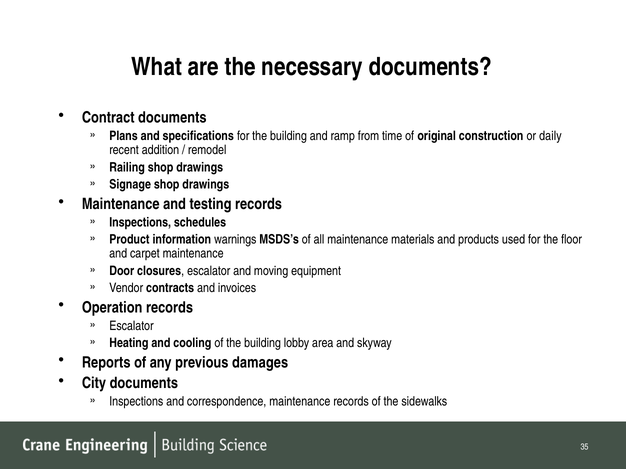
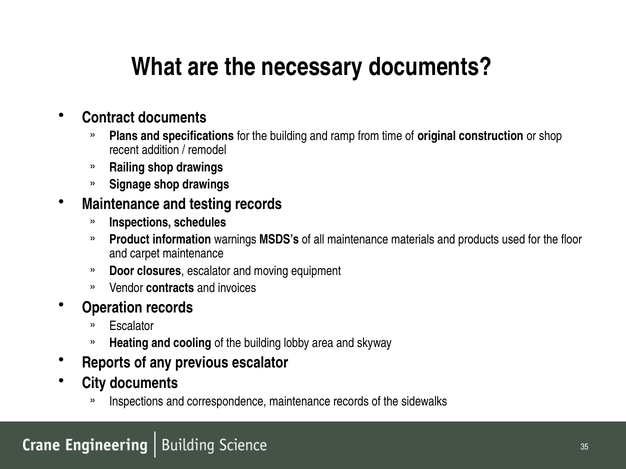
or daily: daily -> shop
previous damages: damages -> escalator
